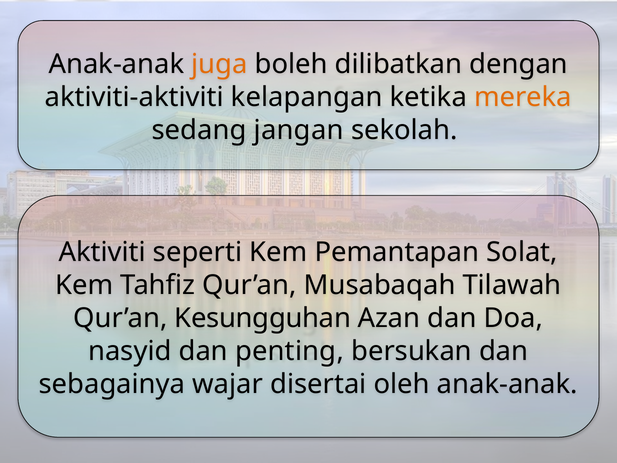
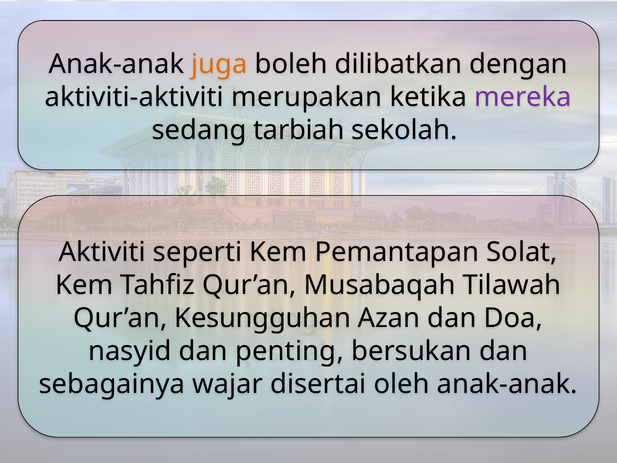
kelapangan: kelapangan -> merupakan
mereka colour: orange -> purple
jangan: jangan -> tarbiah
